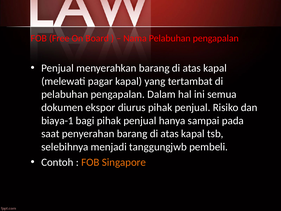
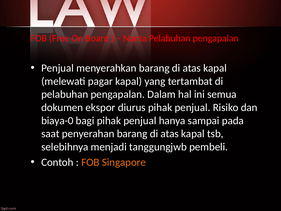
biaya-1: biaya-1 -> biaya-0
